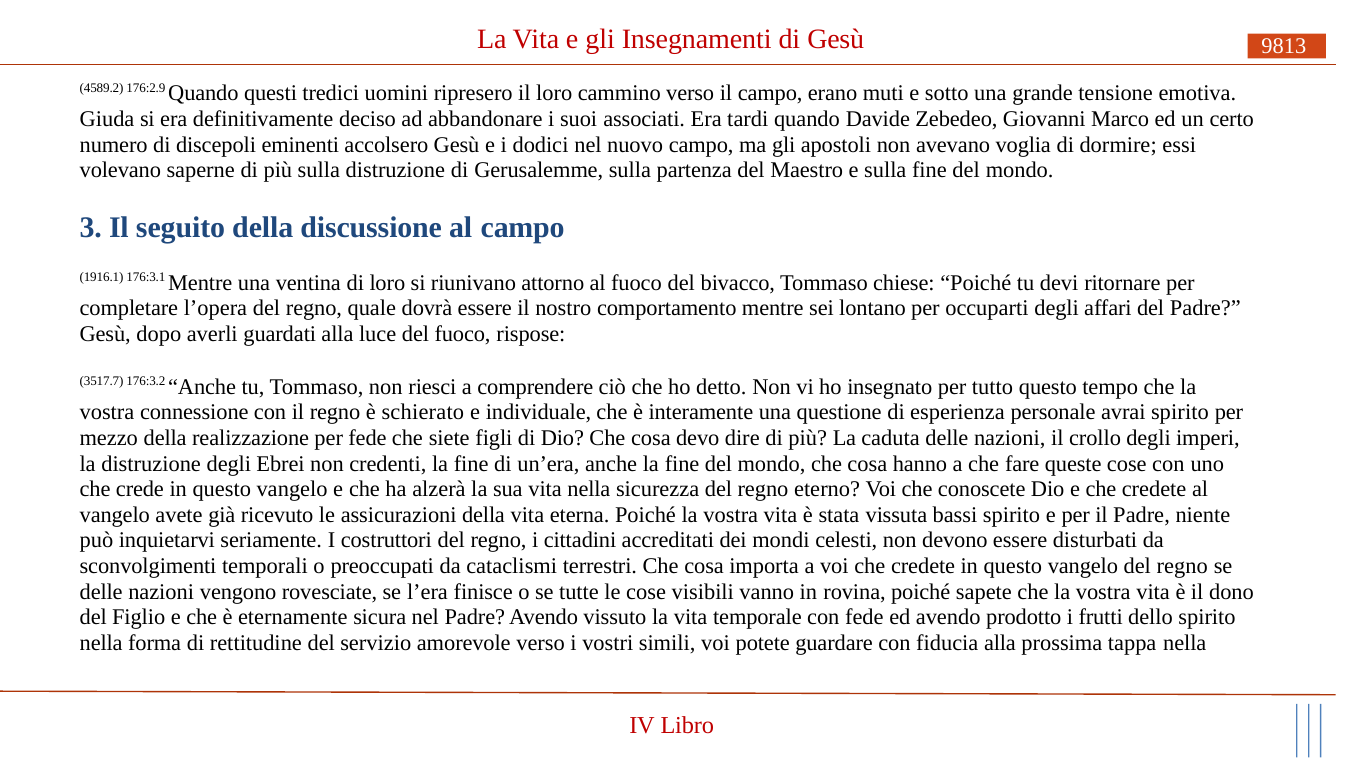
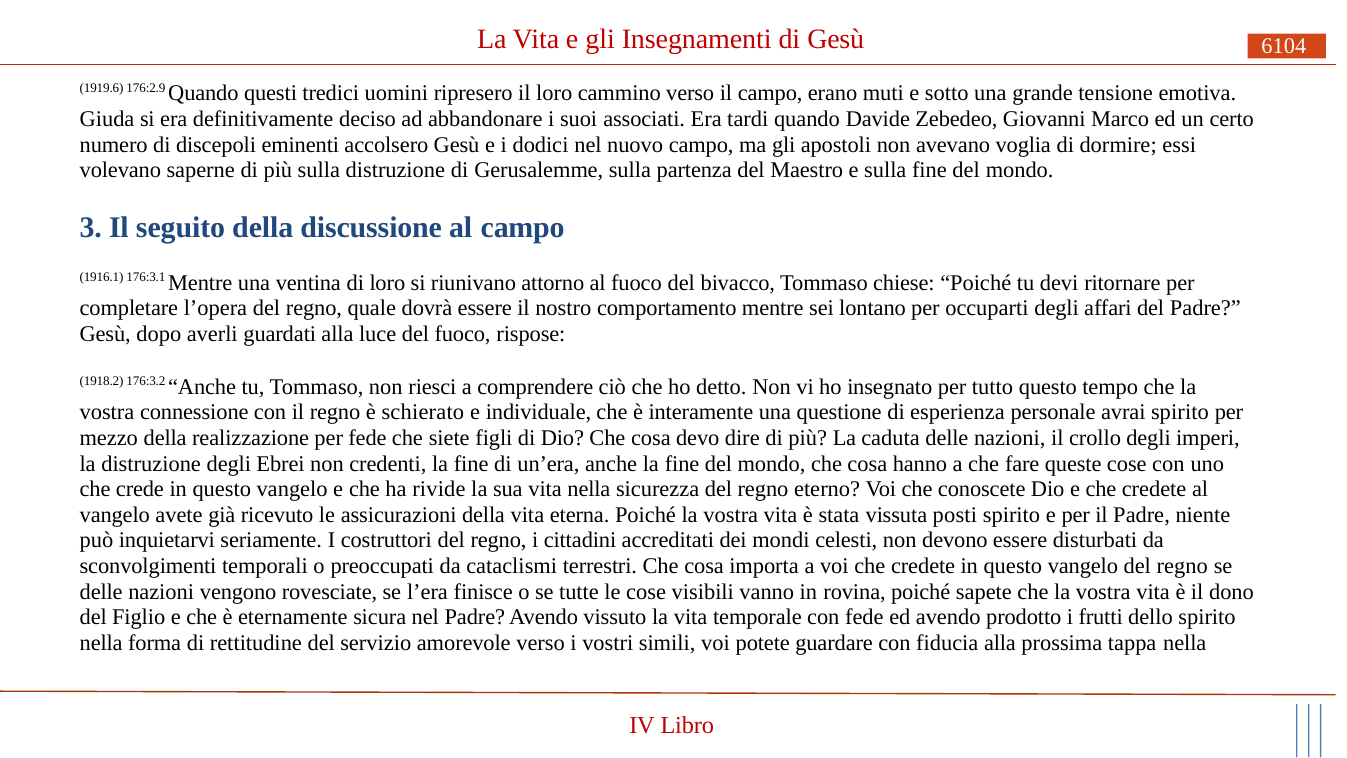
9813: 9813 -> 6104
4589.2: 4589.2 -> 1919.6
3517.7: 3517.7 -> 1918.2
alzerà: alzerà -> rivide
bassi: bassi -> posti
